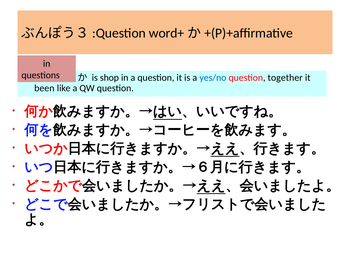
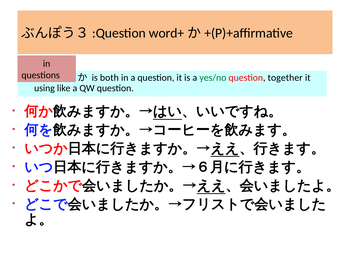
shop: shop -> both
yes/no colour: blue -> green
been: been -> using
